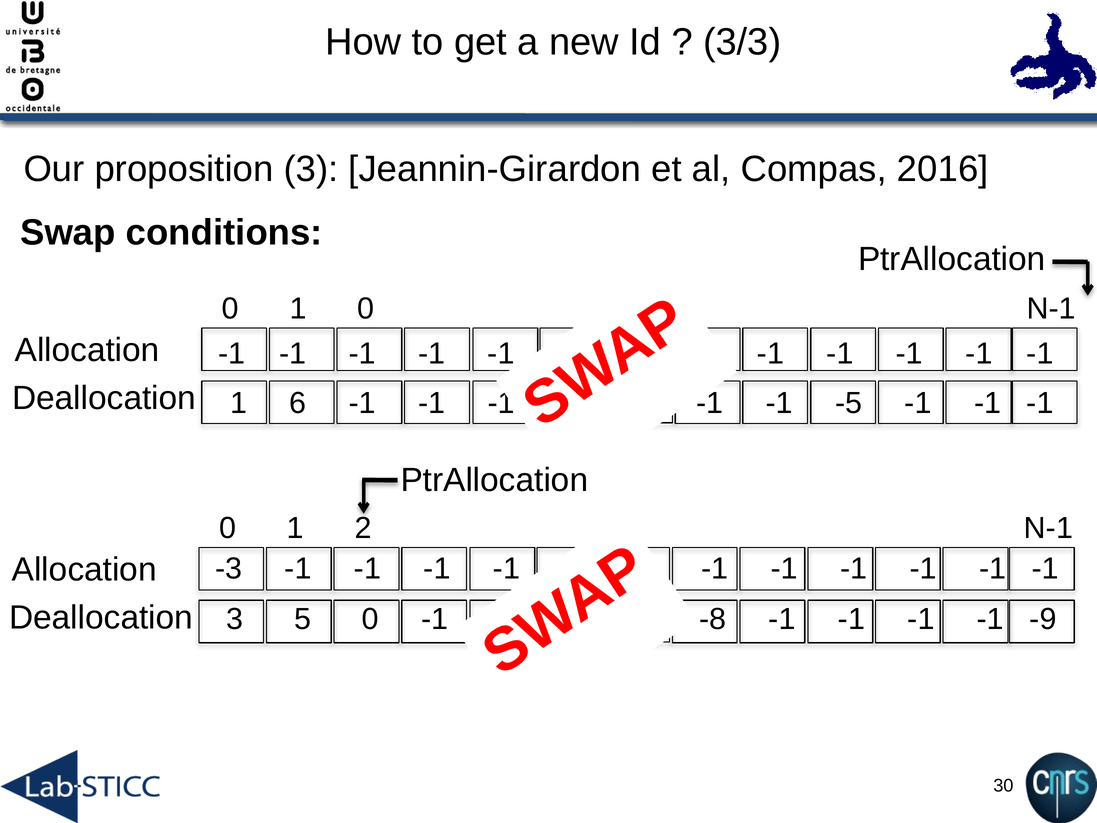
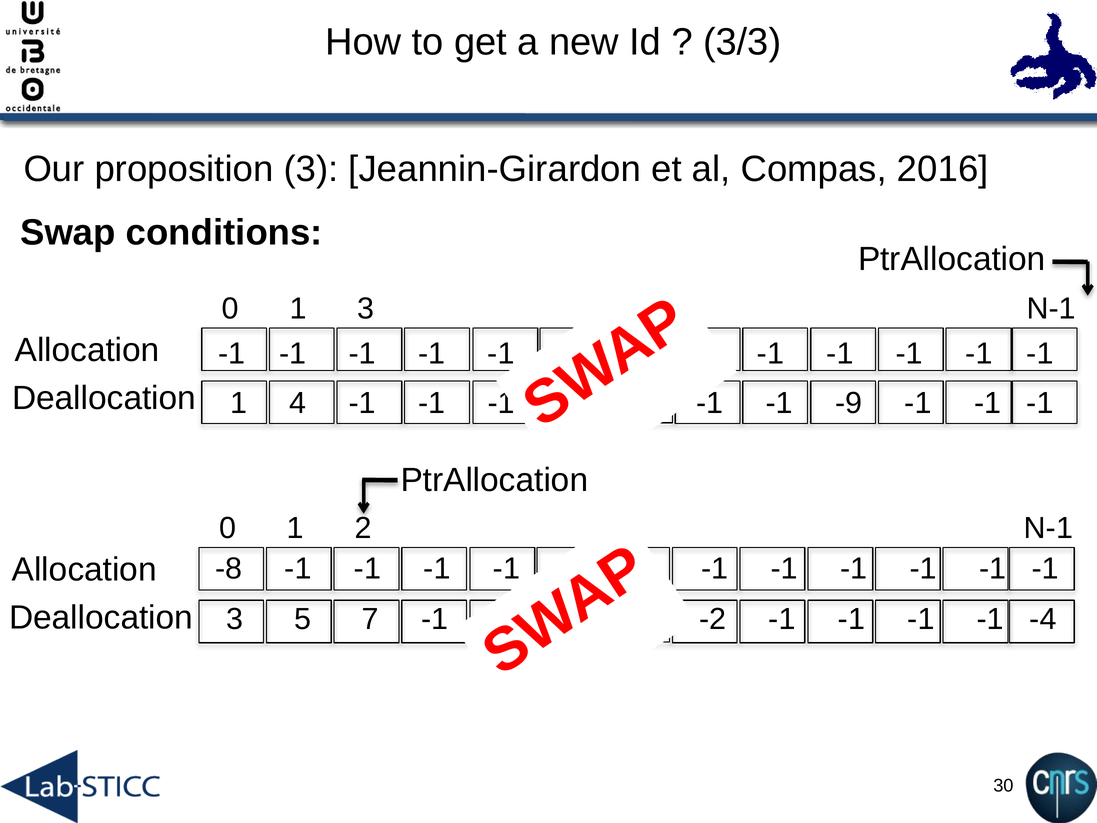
1 0: 0 -> 3
6: 6 -> 4
-5: -5 -> -9
-3: -3 -> -8
5 0: 0 -> 7
-8: -8 -> -2
-9: -9 -> -4
